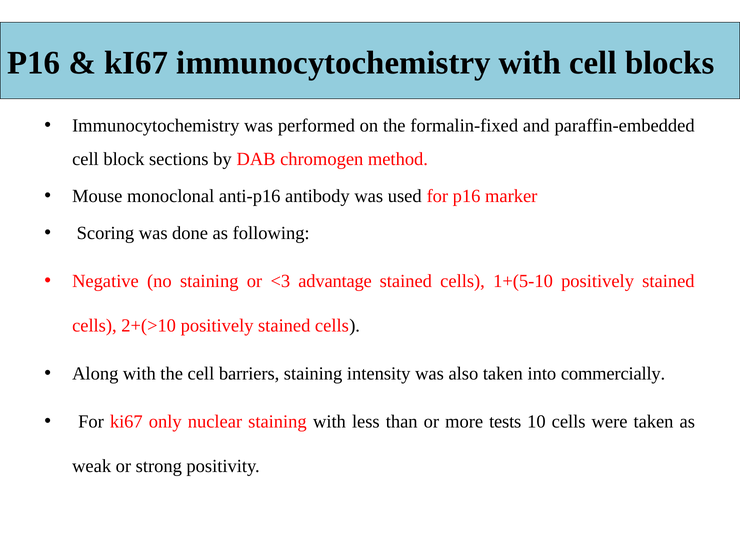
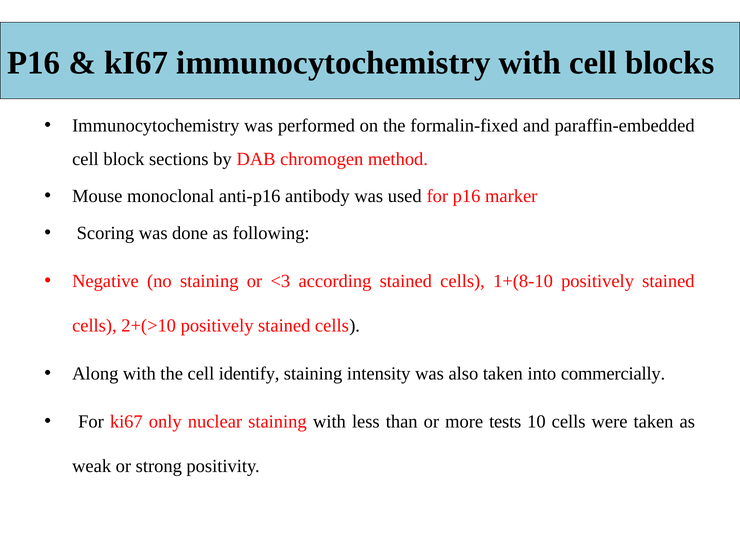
advantage: advantage -> according
1+(5-10: 1+(5-10 -> 1+(8-10
barriers: barriers -> identify
